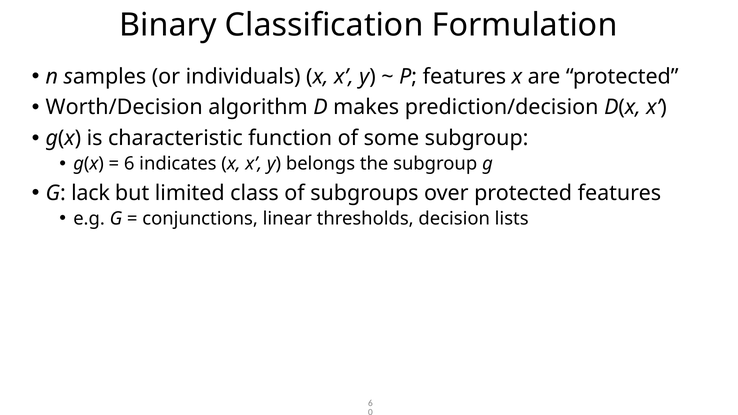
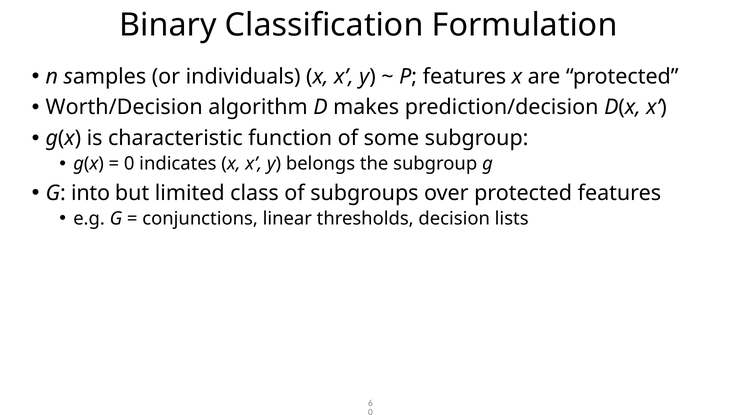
6 at (129, 164): 6 -> 0
lack: lack -> into
